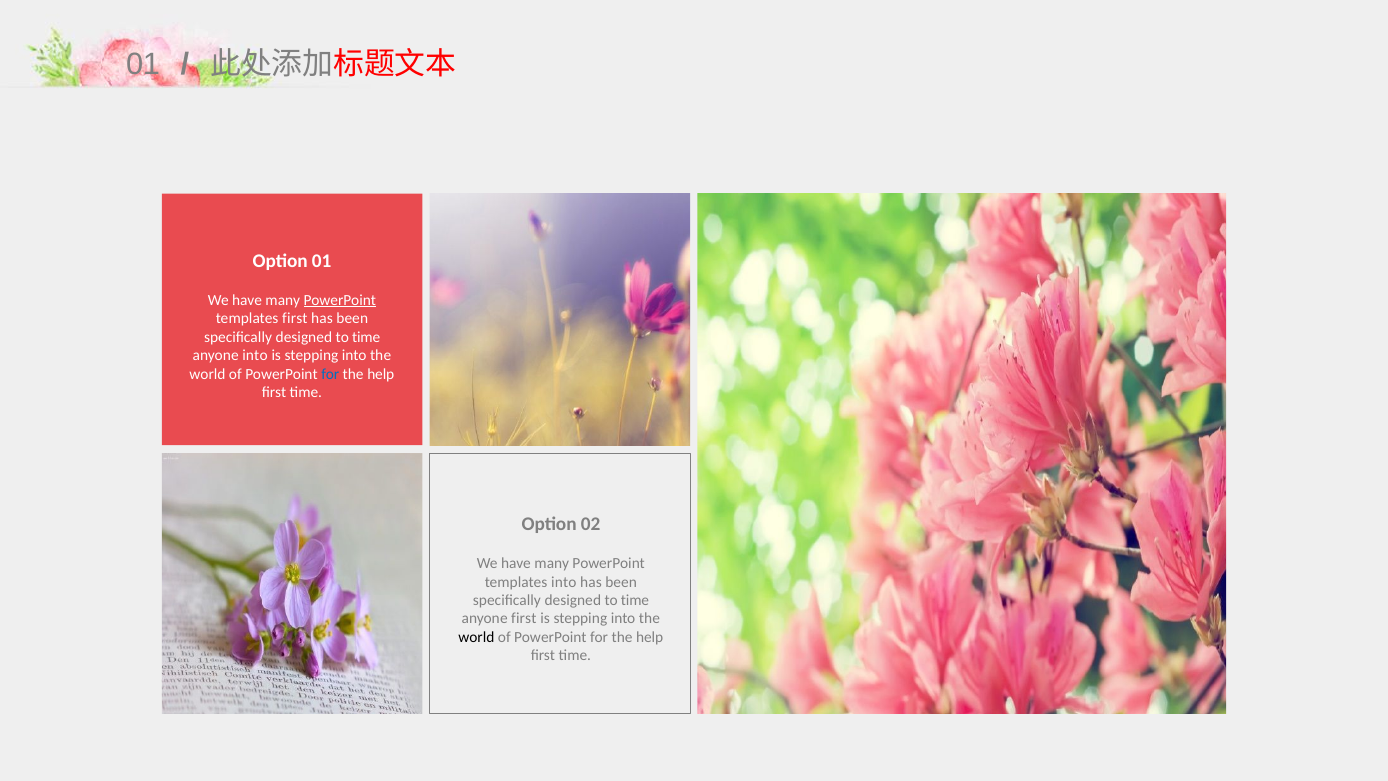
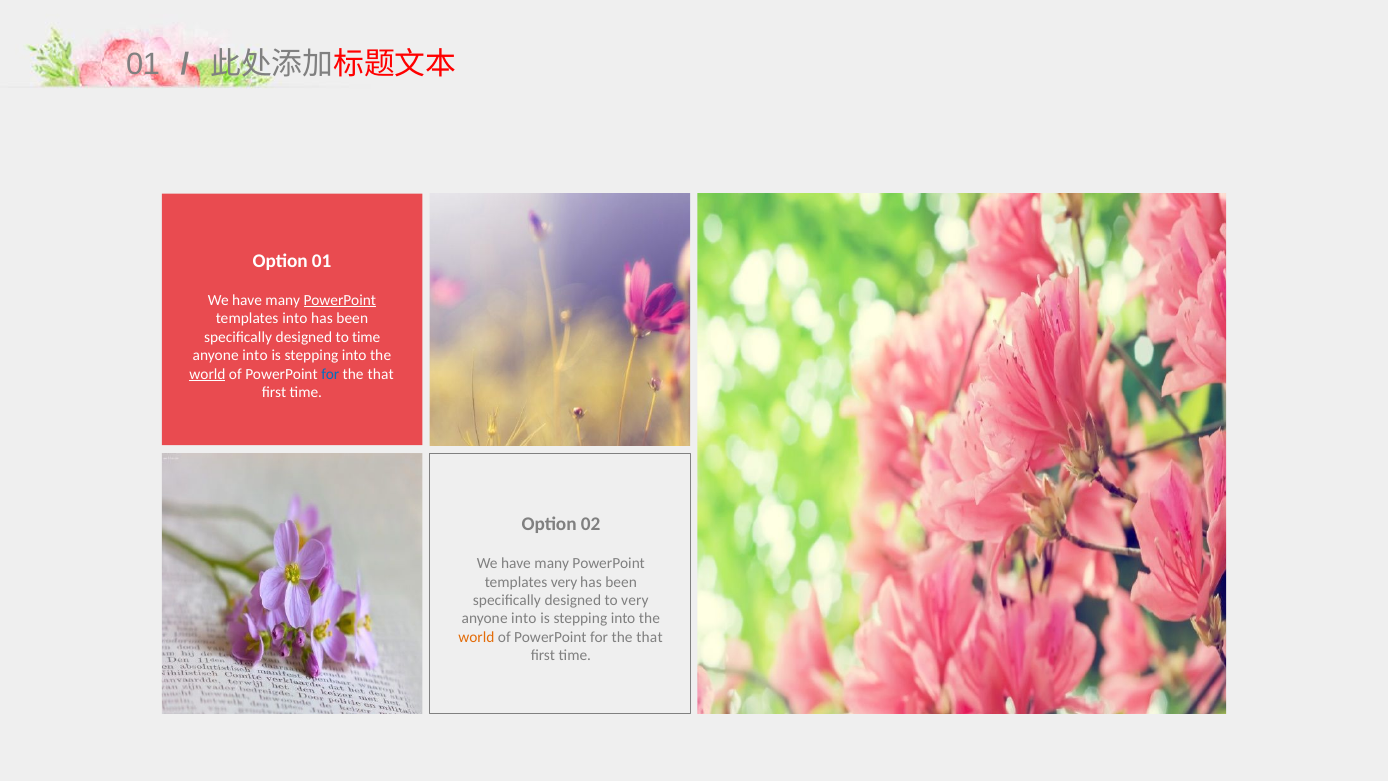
templates first: first -> into
world at (207, 374) underline: none -> present
help at (381, 374): help -> that
templates into: into -> very
time at (635, 600): time -> very
first at (524, 619): first -> into
world at (476, 637) colour: black -> orange
help at (650, 637): help -> that
